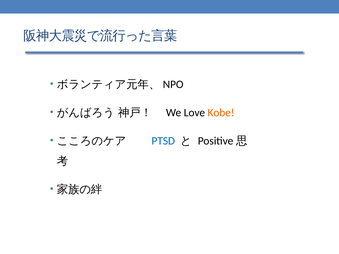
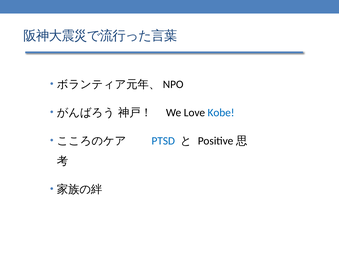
Kobe colour: orange -> blue
